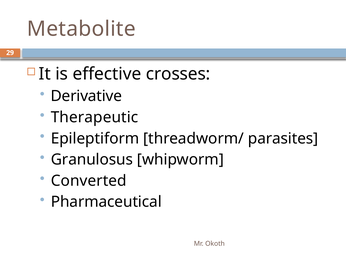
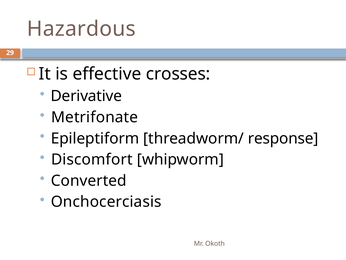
Metabolite: Metabolite -> Hazardous
Therapeutic: Therapeutic -> Metrifonate
parasites: parasites -> response
Granulosus: Granulosus -> Discomfort
Pharmaceutical: Pharmaceutical -> Onchocerciasis
